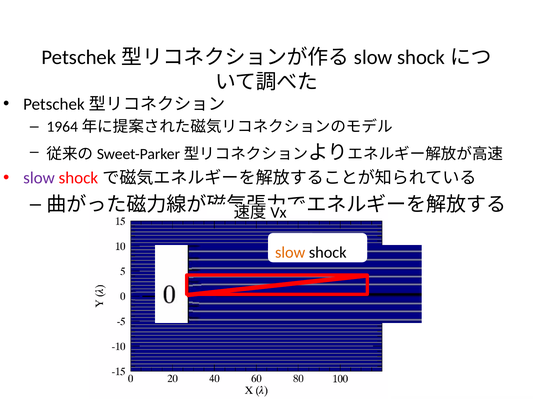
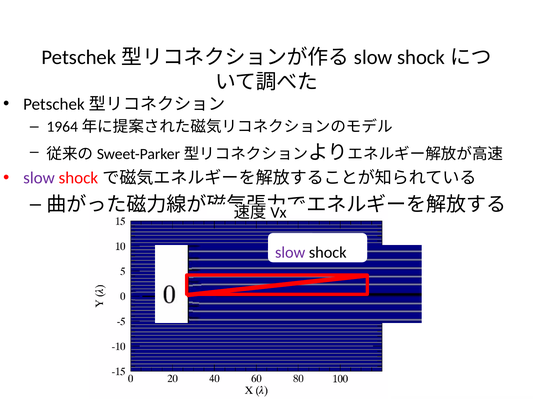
slow at (290, 253) colour: orange -> purple
